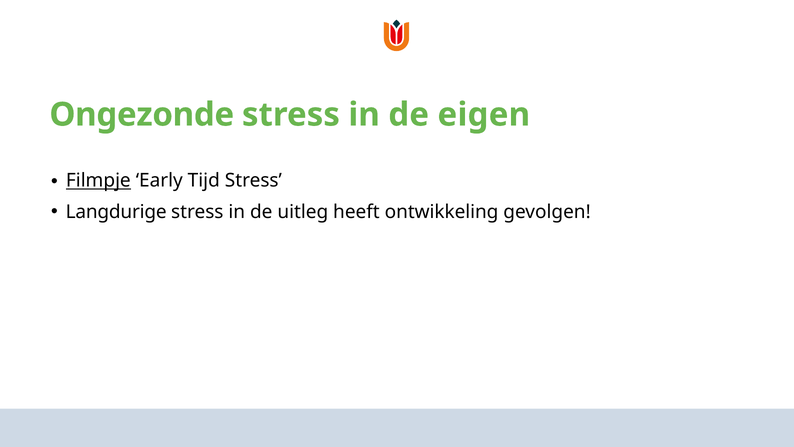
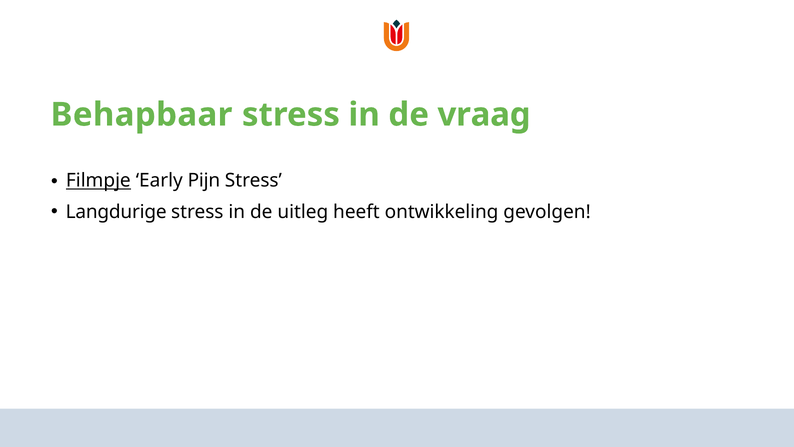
Ongezonde: Ongezonde -> Behapbaar
eigen: eigen -> vraag
Tijd: Tijd -> Pijn
